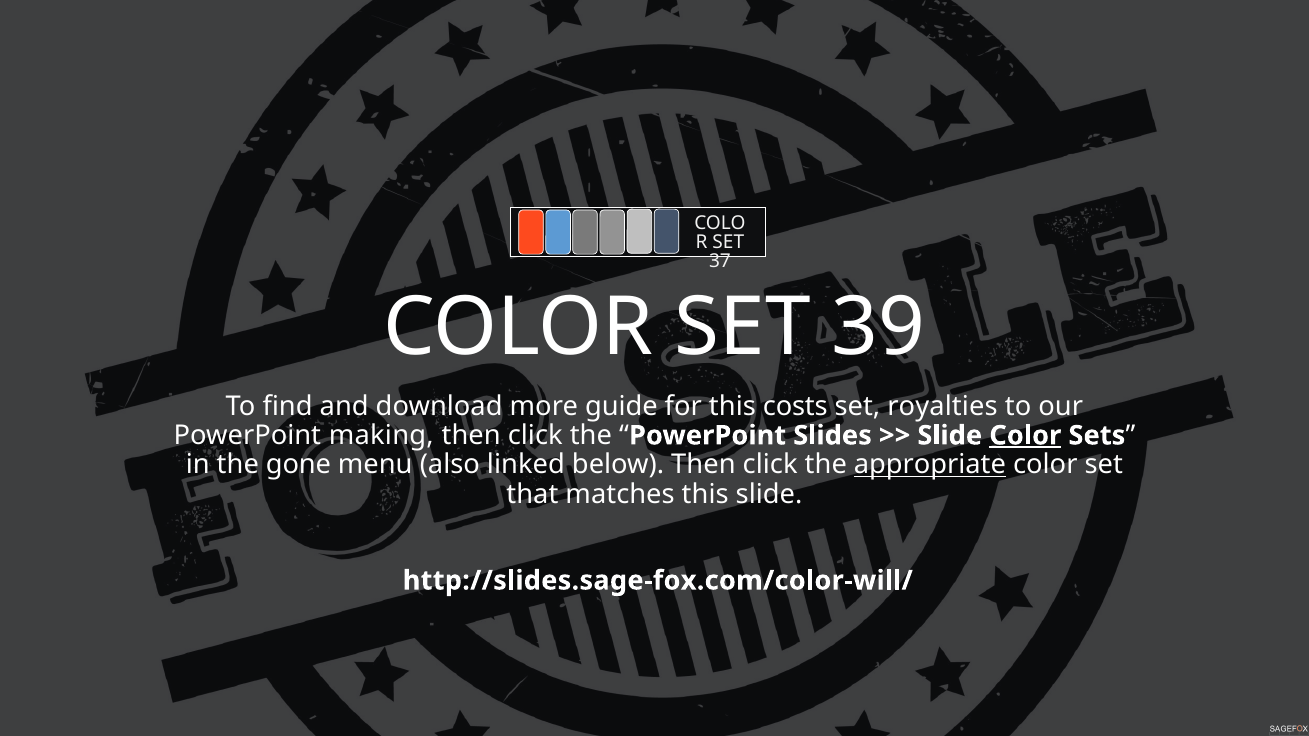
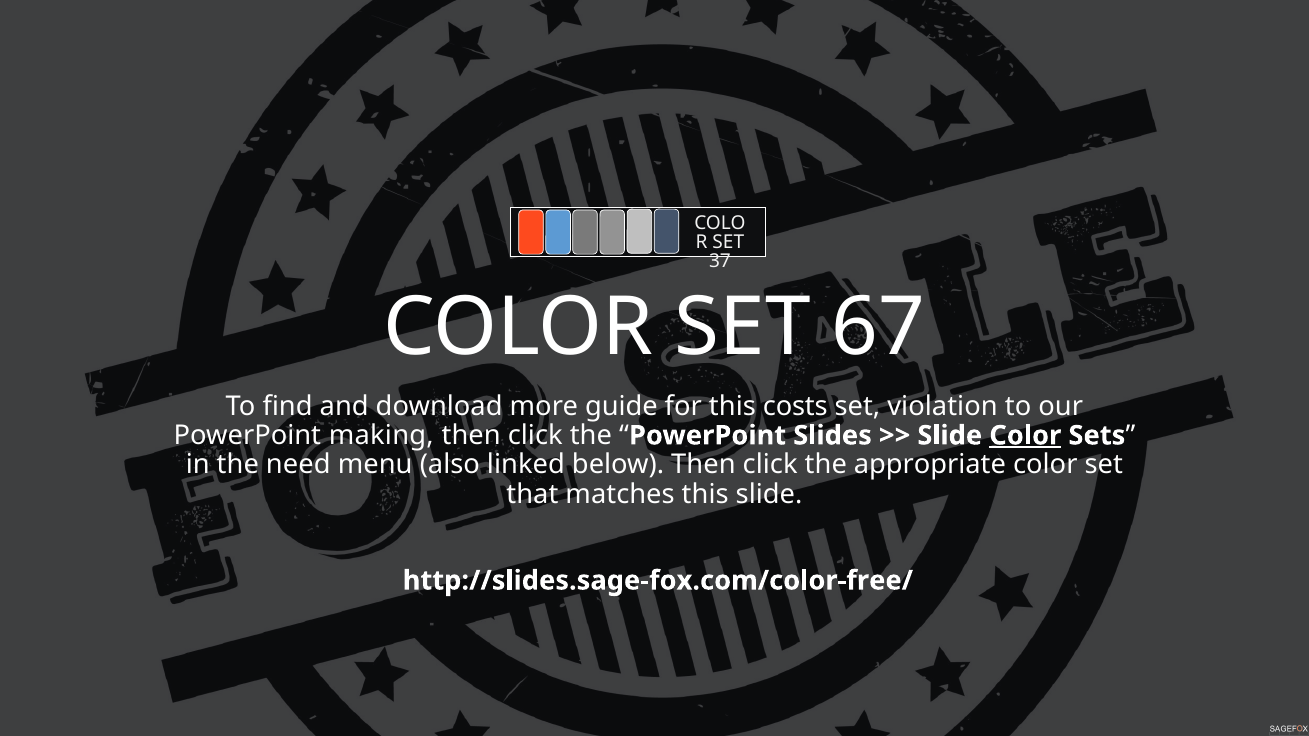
39: 39 -> 67
royalties: royalties -> violation
gone: gone -> need
appropriate underline: present -> none
http://slides.sage-fox.com/color-will/: http://slides.sage-fox.com/color-will/ -> http://slides.sage-fox.com/color-free/
